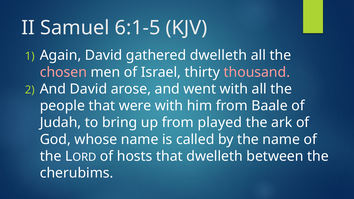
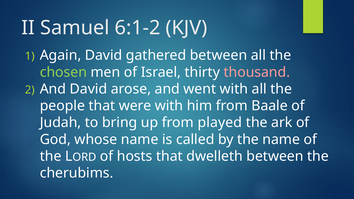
6:1-5: 6:1-5 -> 6:1-2
gathered dwelleth: dwelleth -> between
chosen colour: pink -> light green
